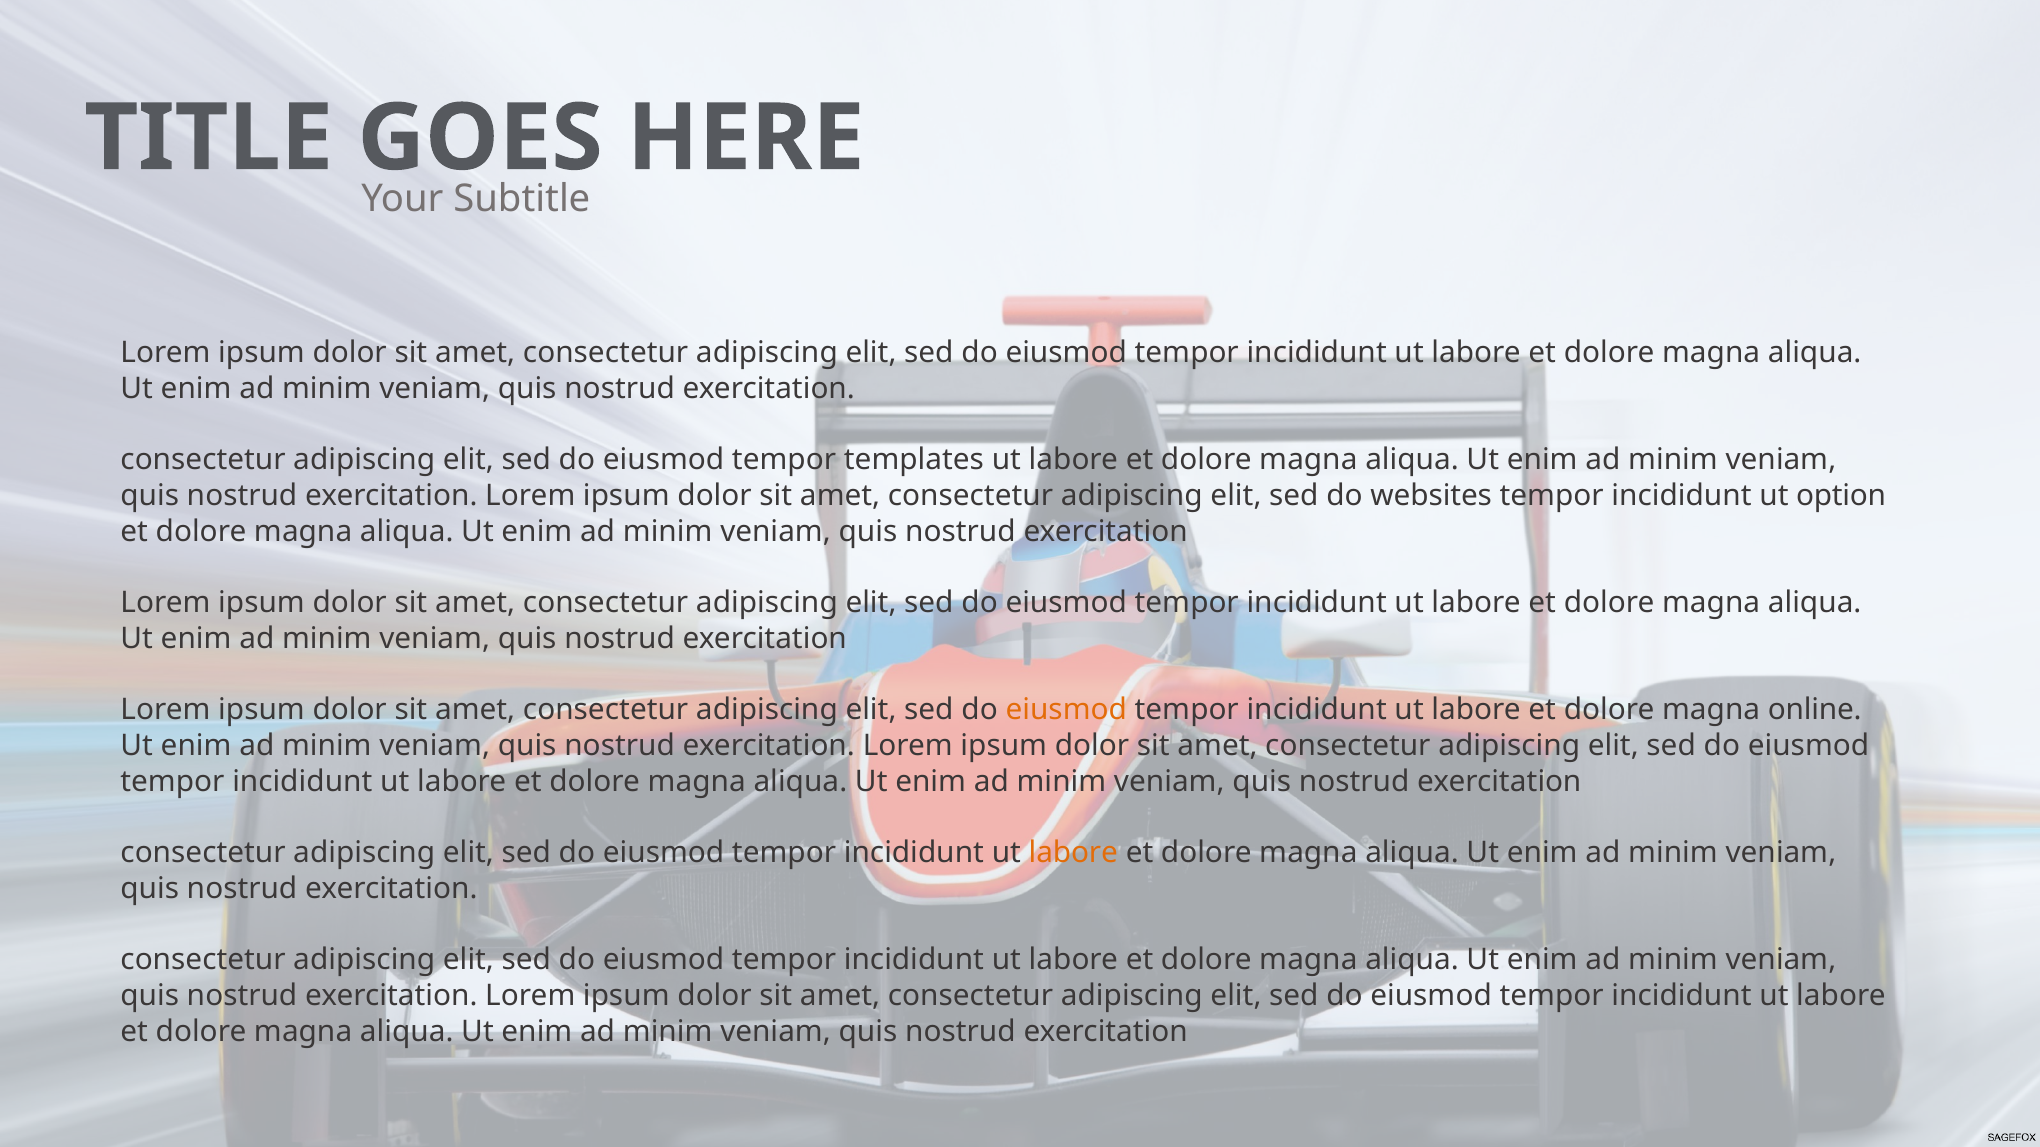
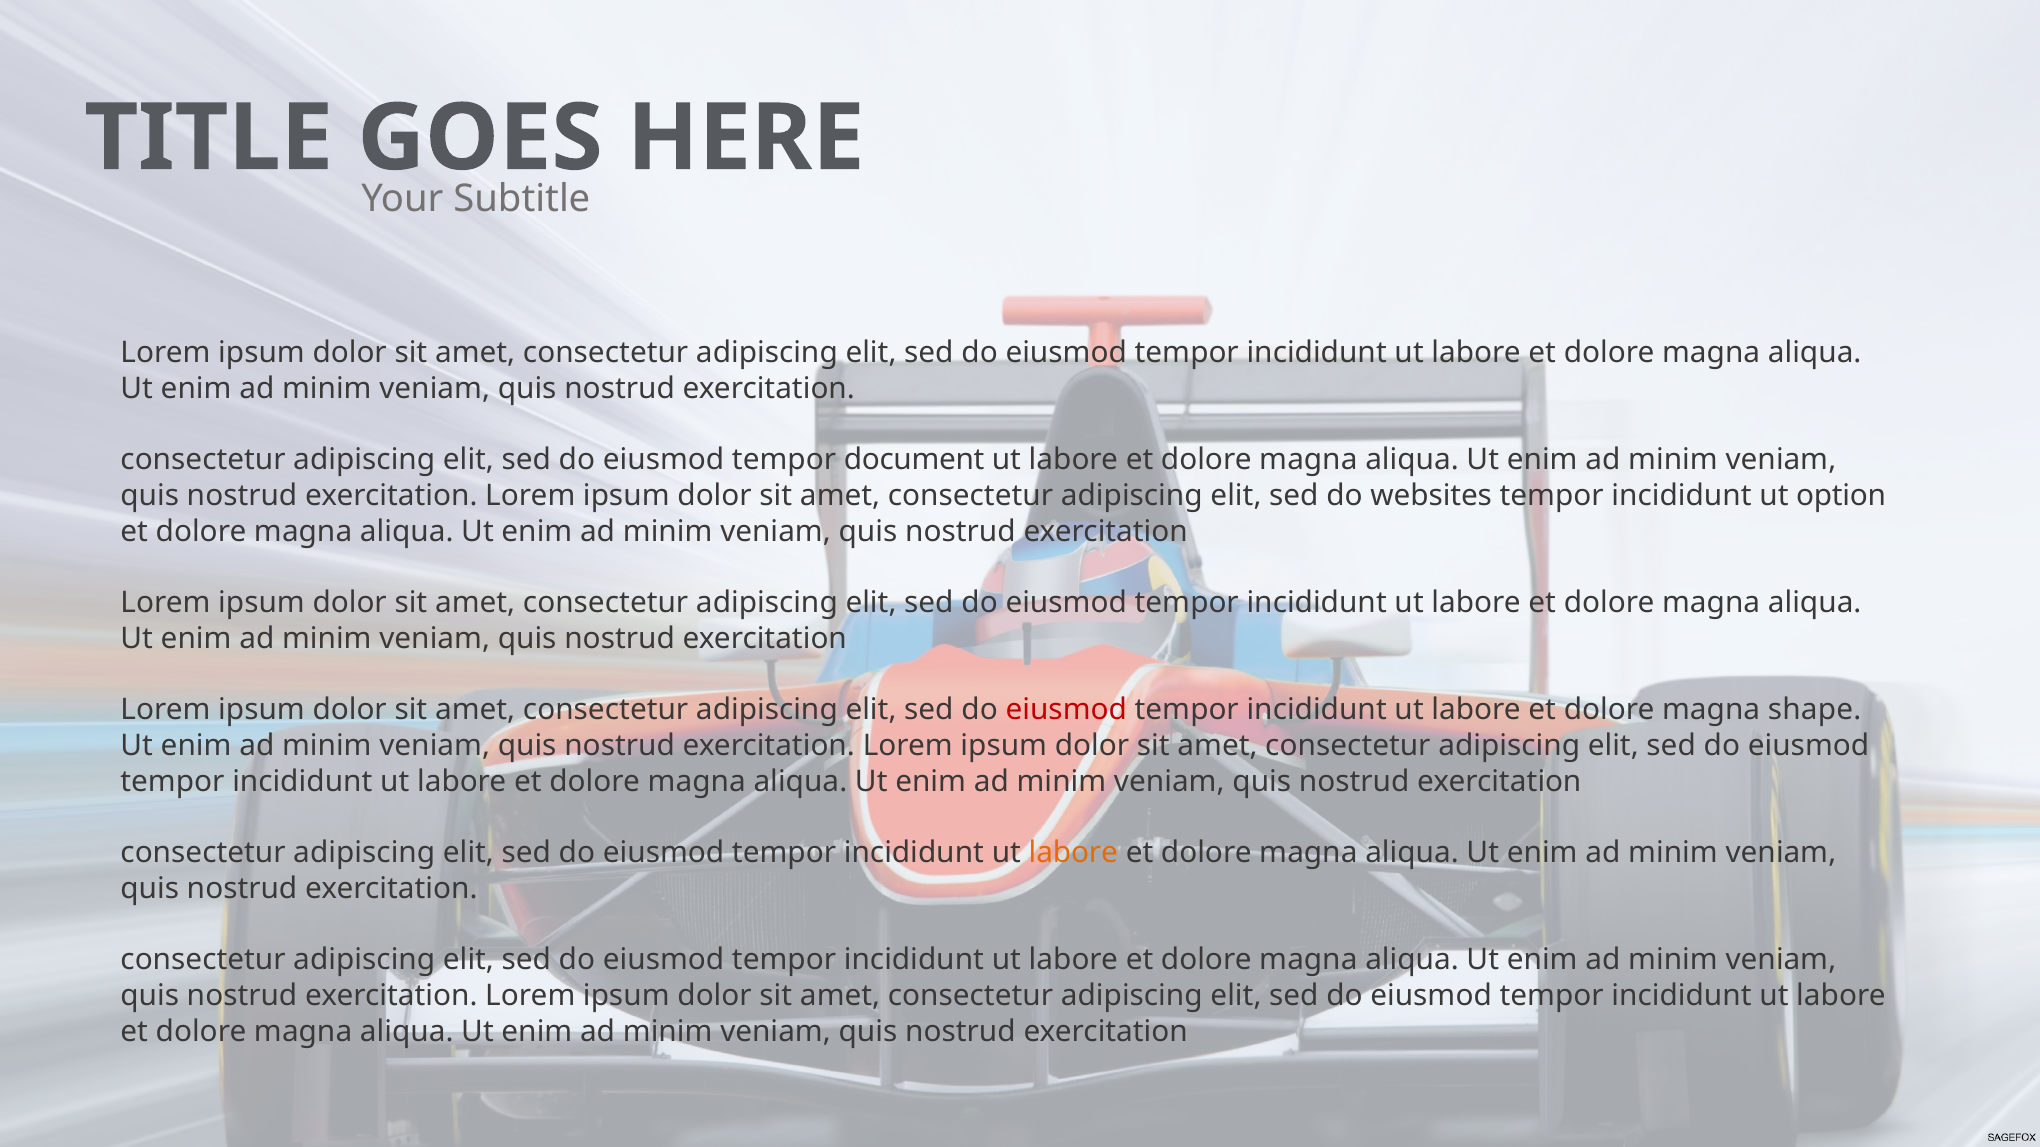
templates: templates -> document
eiusmod at (1066, 710) colour: orange -> red
online: online -> shape
